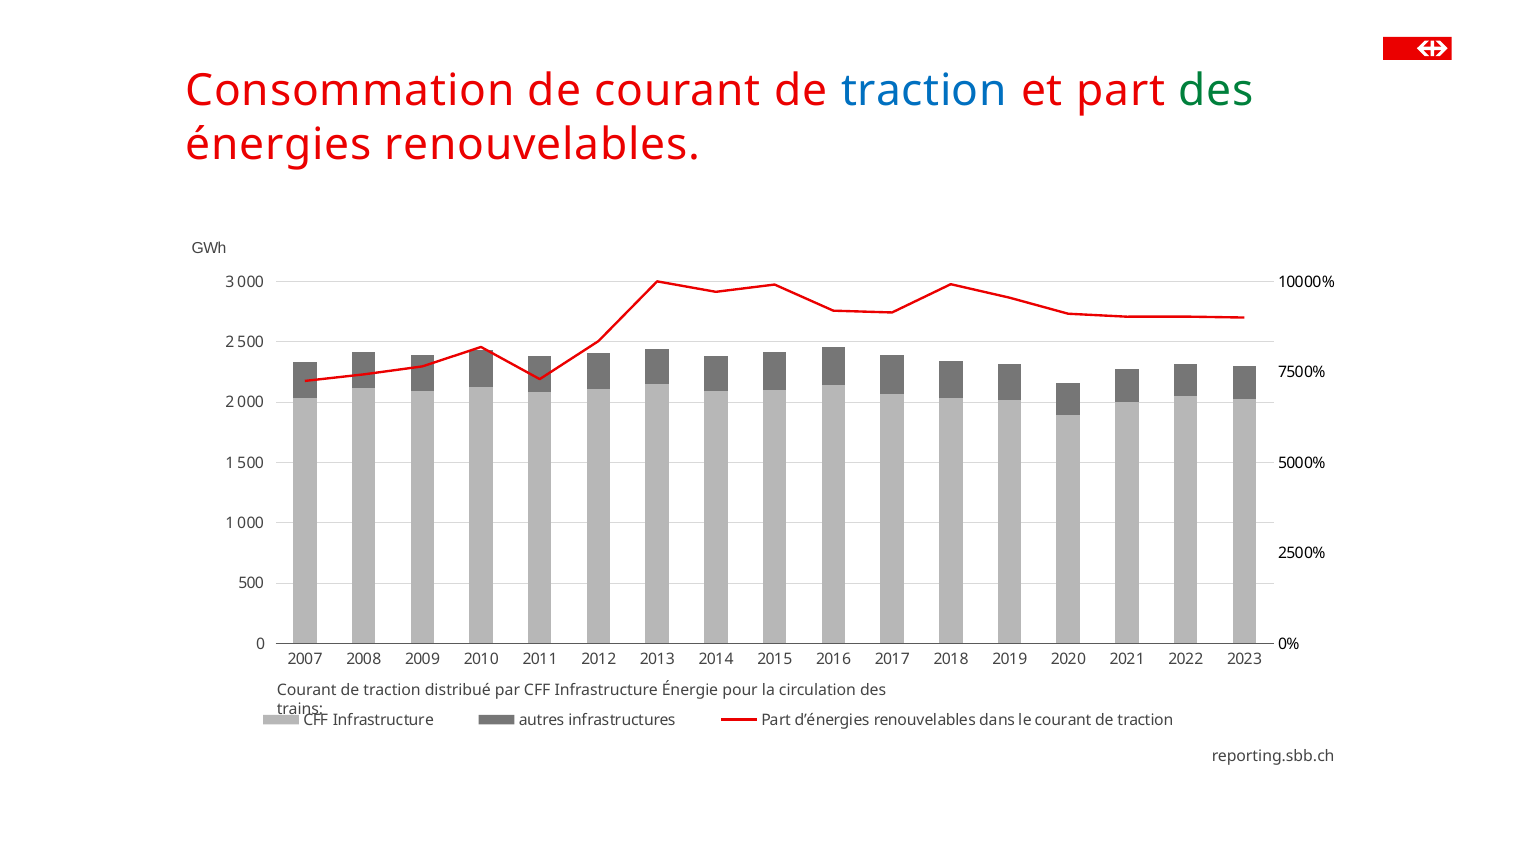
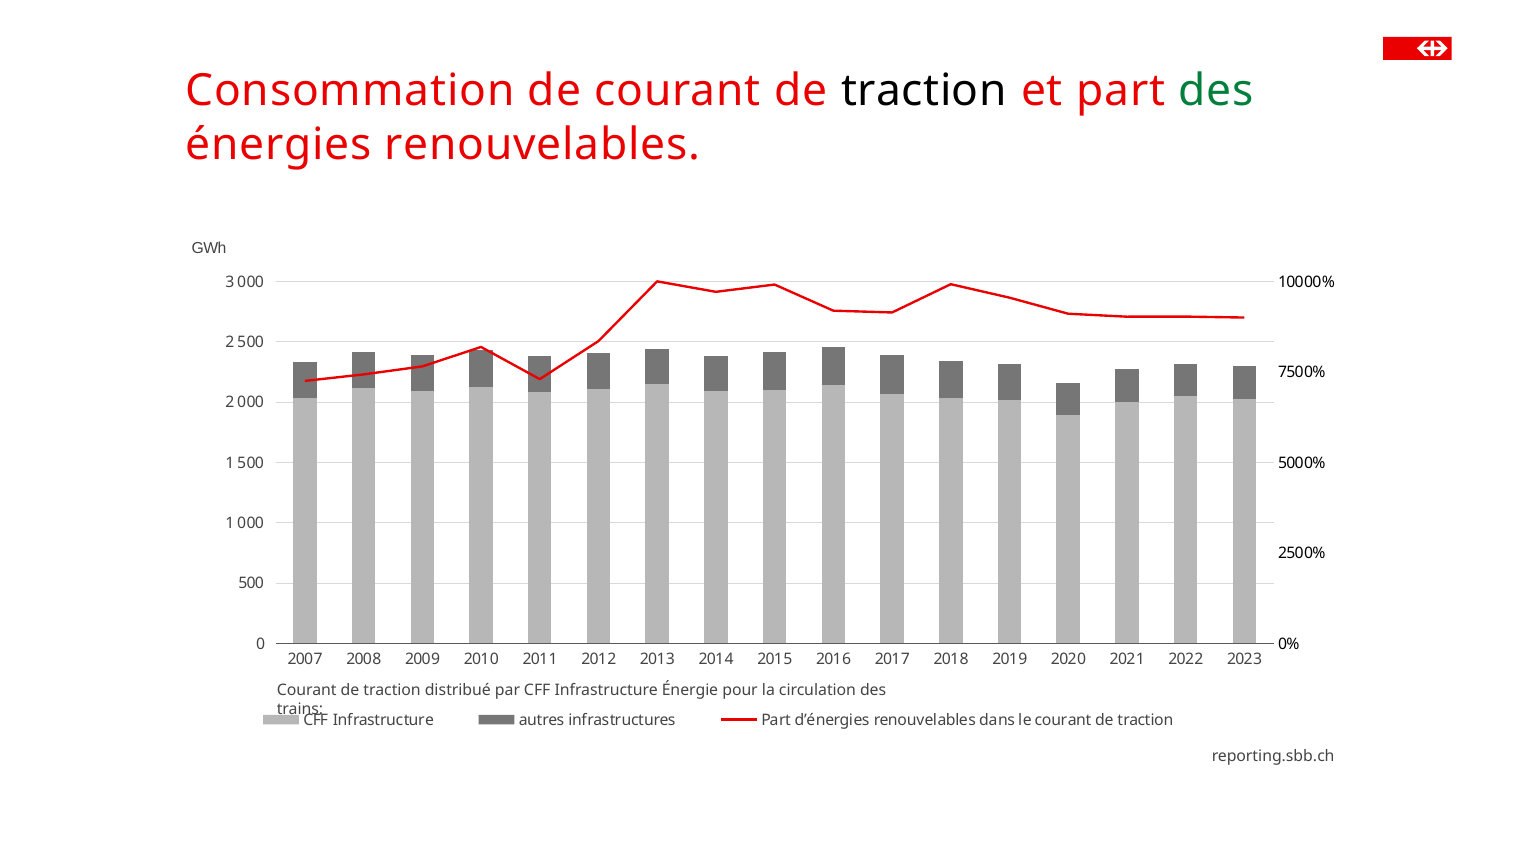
traction at (924, 91) colour: blue -> black
